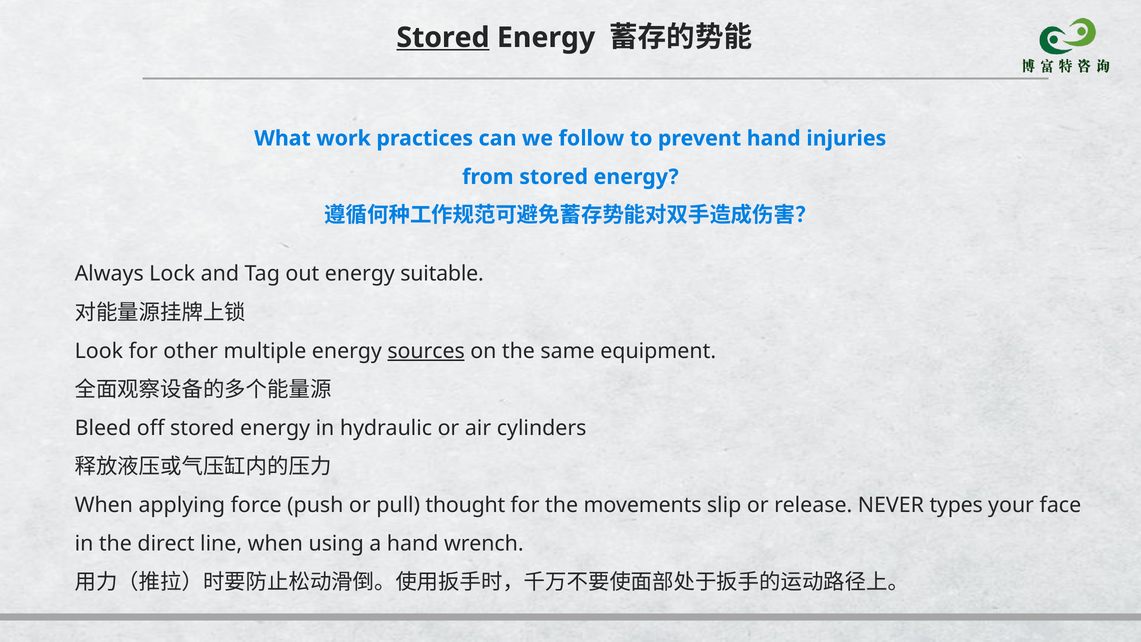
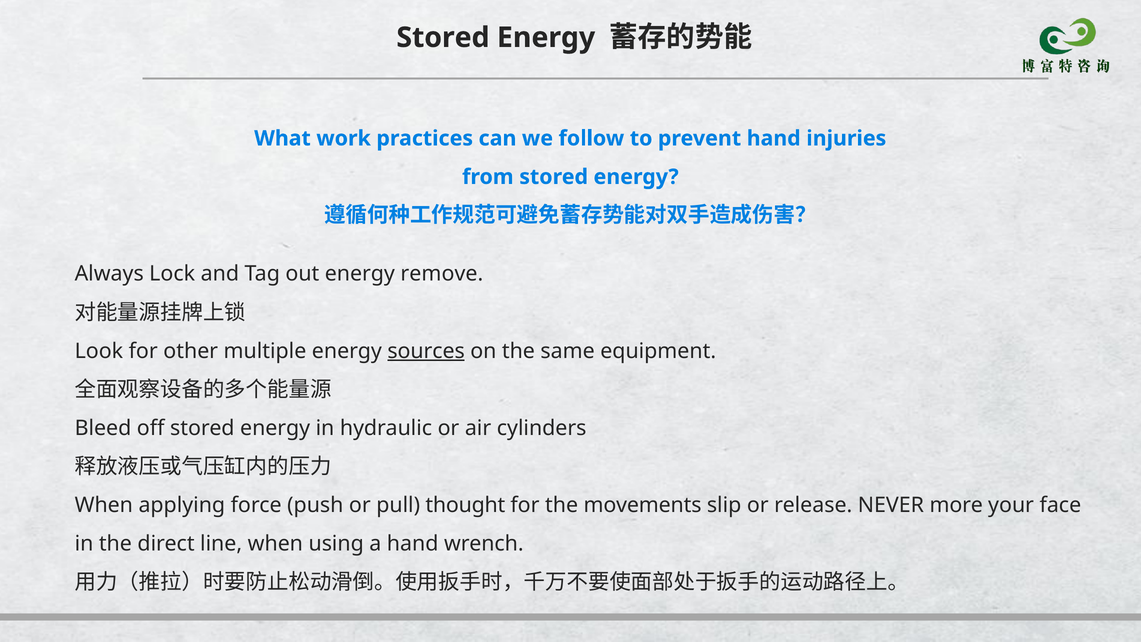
Stored at (443, 38) underline: present -> none
suitable: suitable -> remove
types: types -> more
